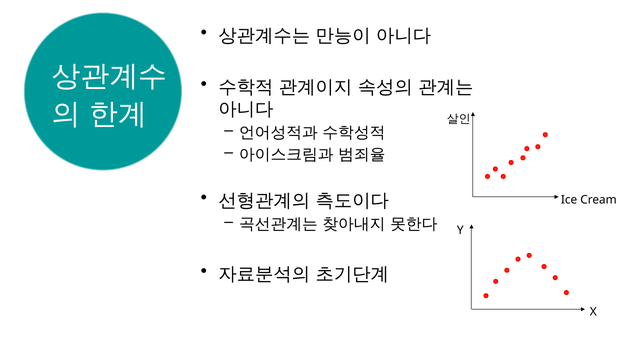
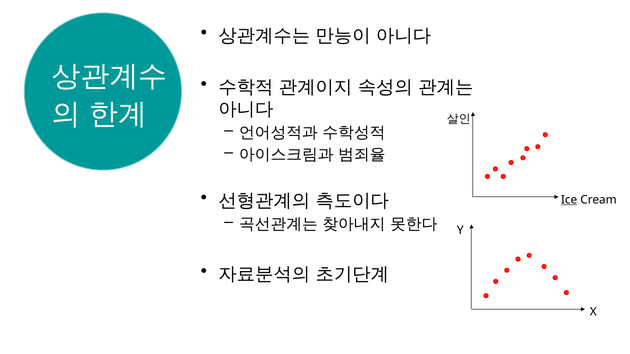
Ice underline: none -> present
